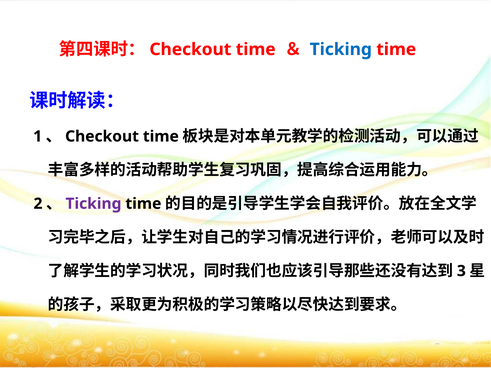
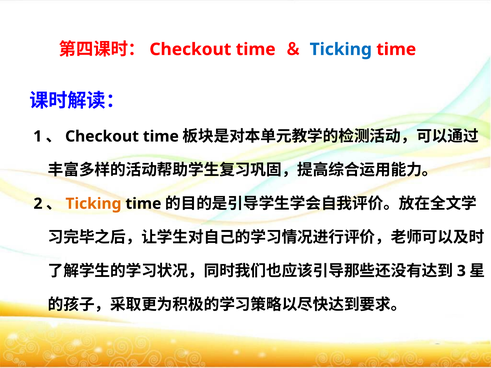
Ticking at (93, 204) colour: purple -> orange
